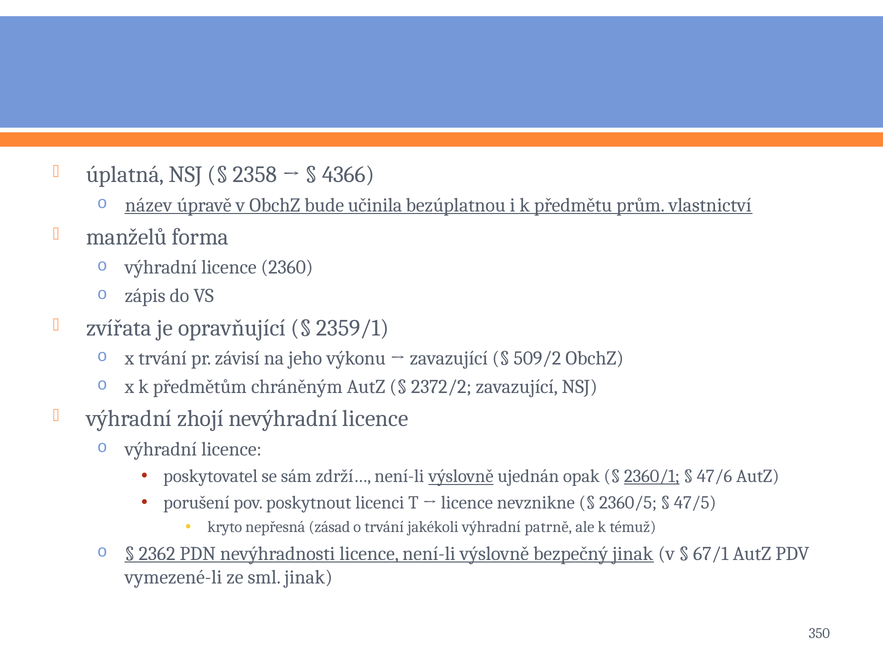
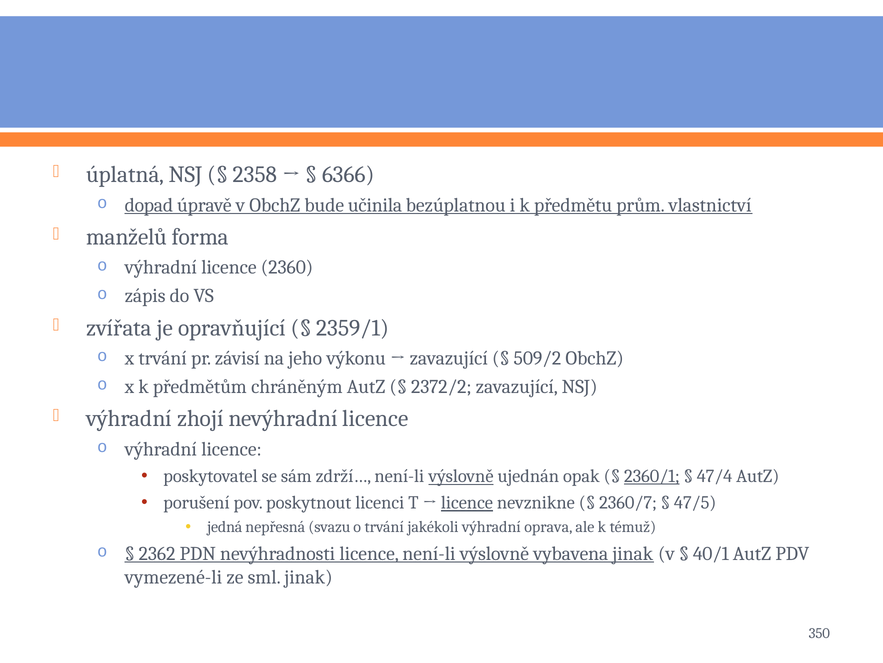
4366: 4366 -> 6366
název: název -> dopad
47/6: 47/6 -> 47/4
licence at (467, 502) underline: none -> present
2360/5: 2360/5 -> 2360/7
kryto: kryto -> jedná
zásad: zásad -> svazu
patrně: patrně -> oprava
bezpečný: bezpečný -> vybavena
67/1: 67/1 -> 40/1
